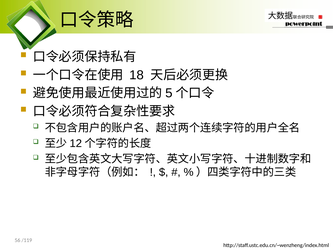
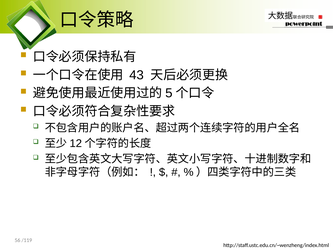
18: 18 -> 43
